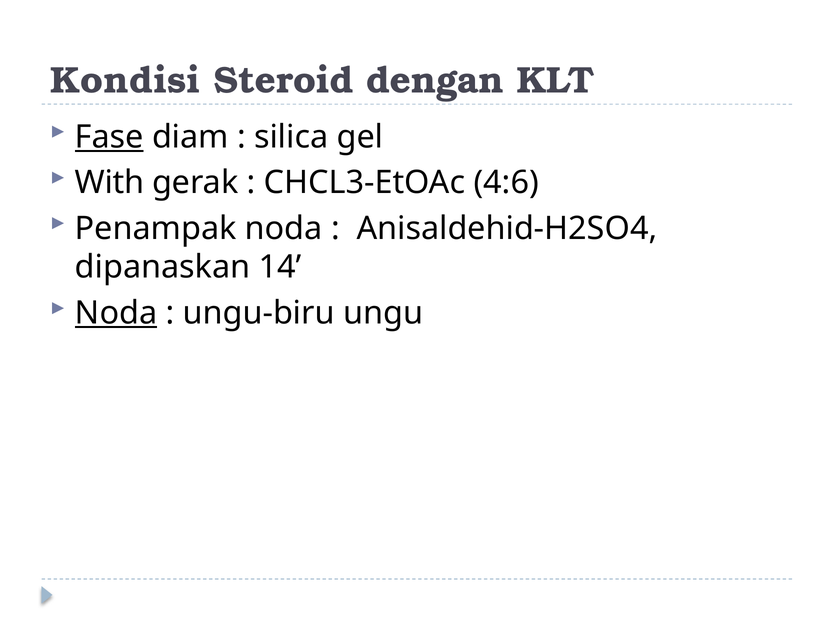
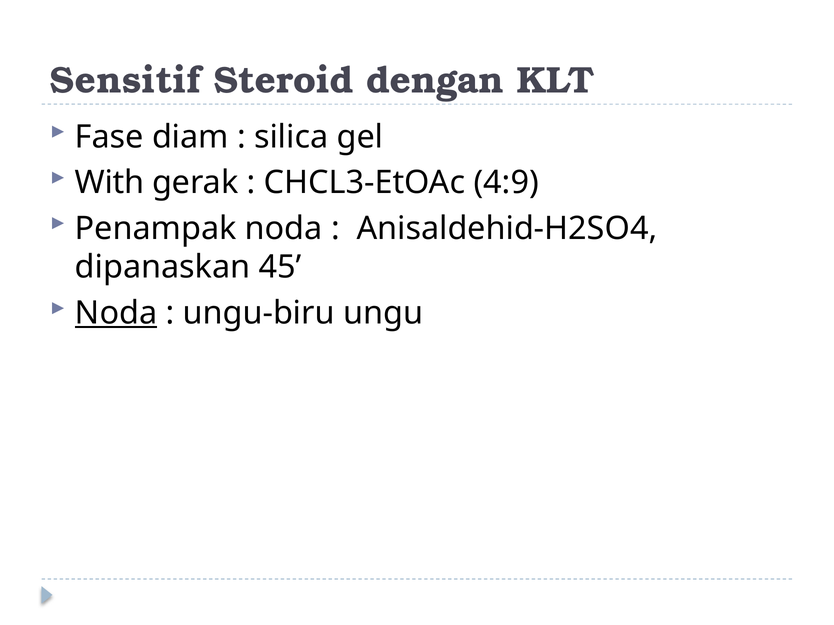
Kondisi: Kondisi -> Sensitif
Fase underline: present -> none
4:6: 4:6 -> 4:9
14: 14 -> 45
